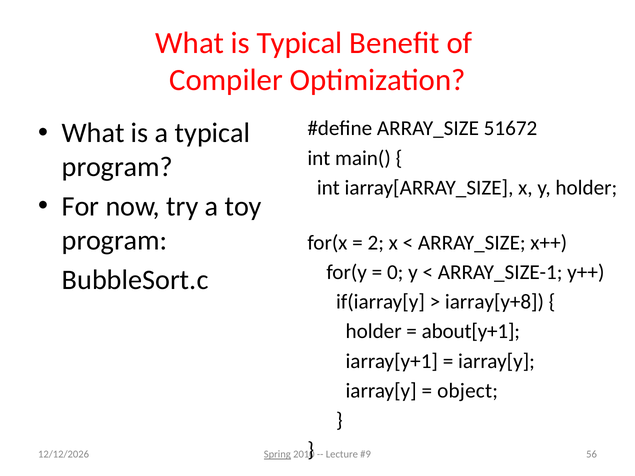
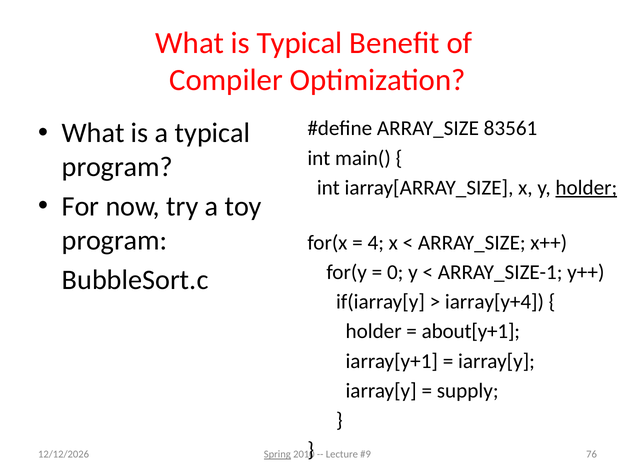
51672: 51672 -> 83561
holder at (586, 188) underline: none -> present
2: 2 -> 4
iarray[y+8: iarray[y+8 -> iarray[y+4
object: object -> supply
56: 56 -> 76
